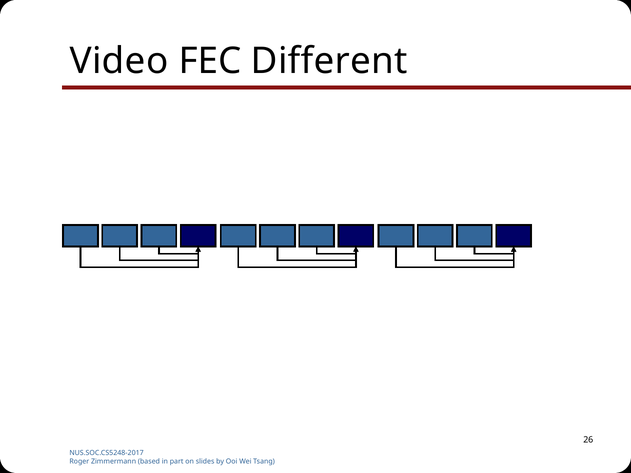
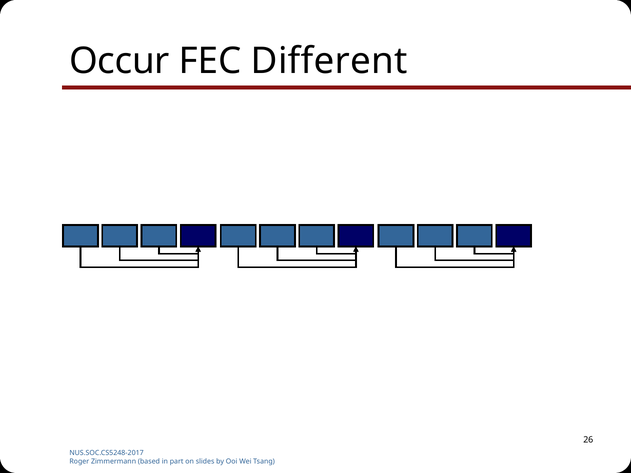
Video: Video -> Occur
